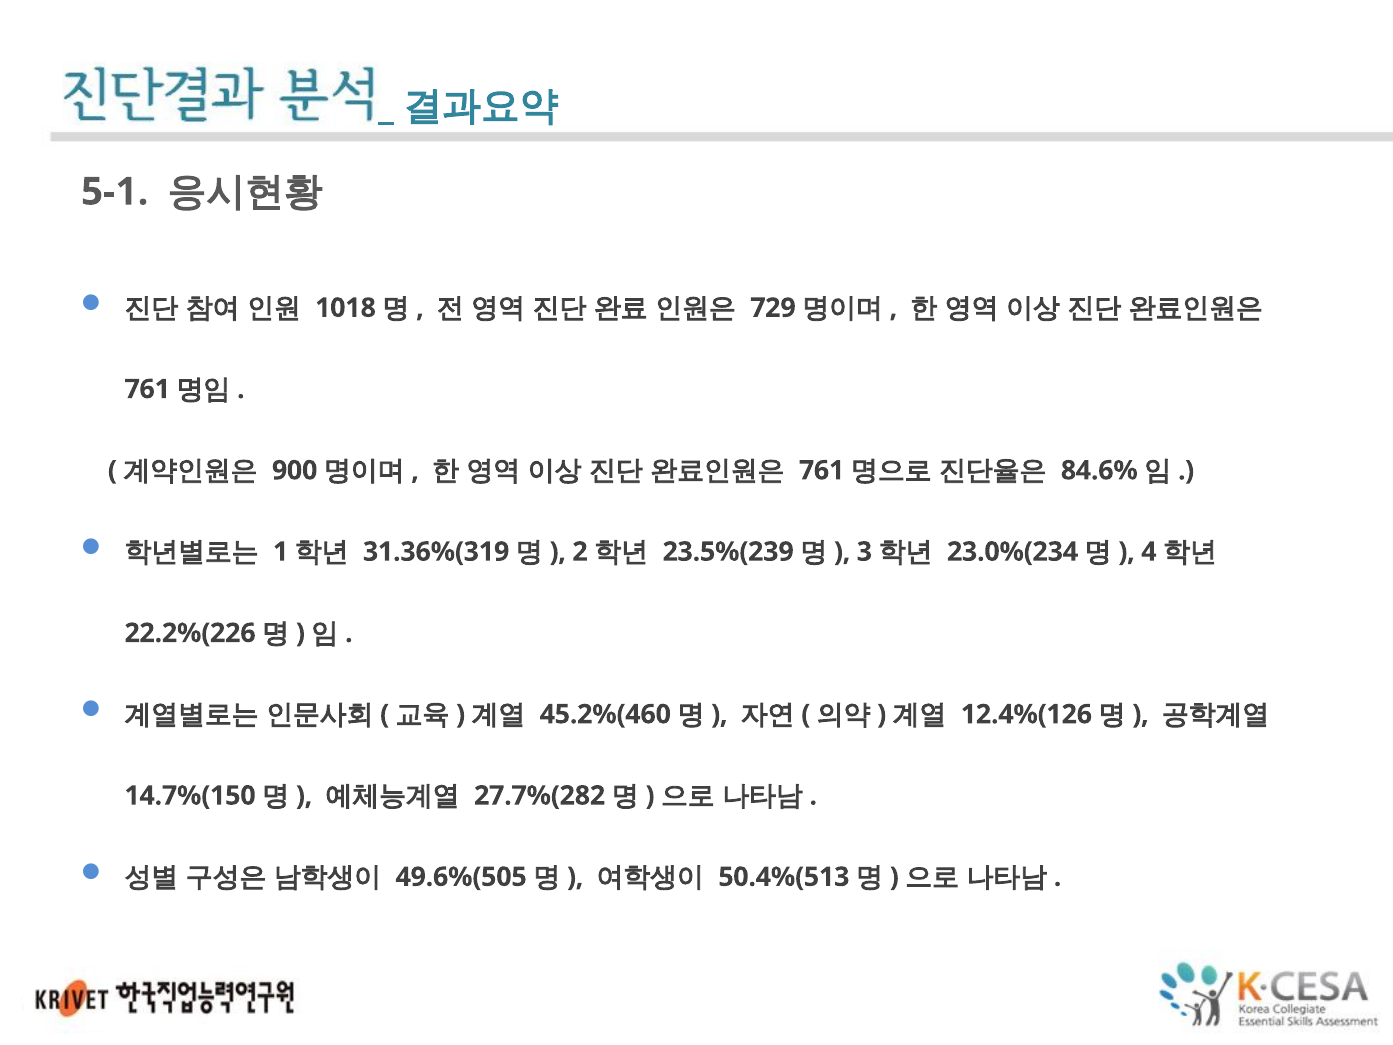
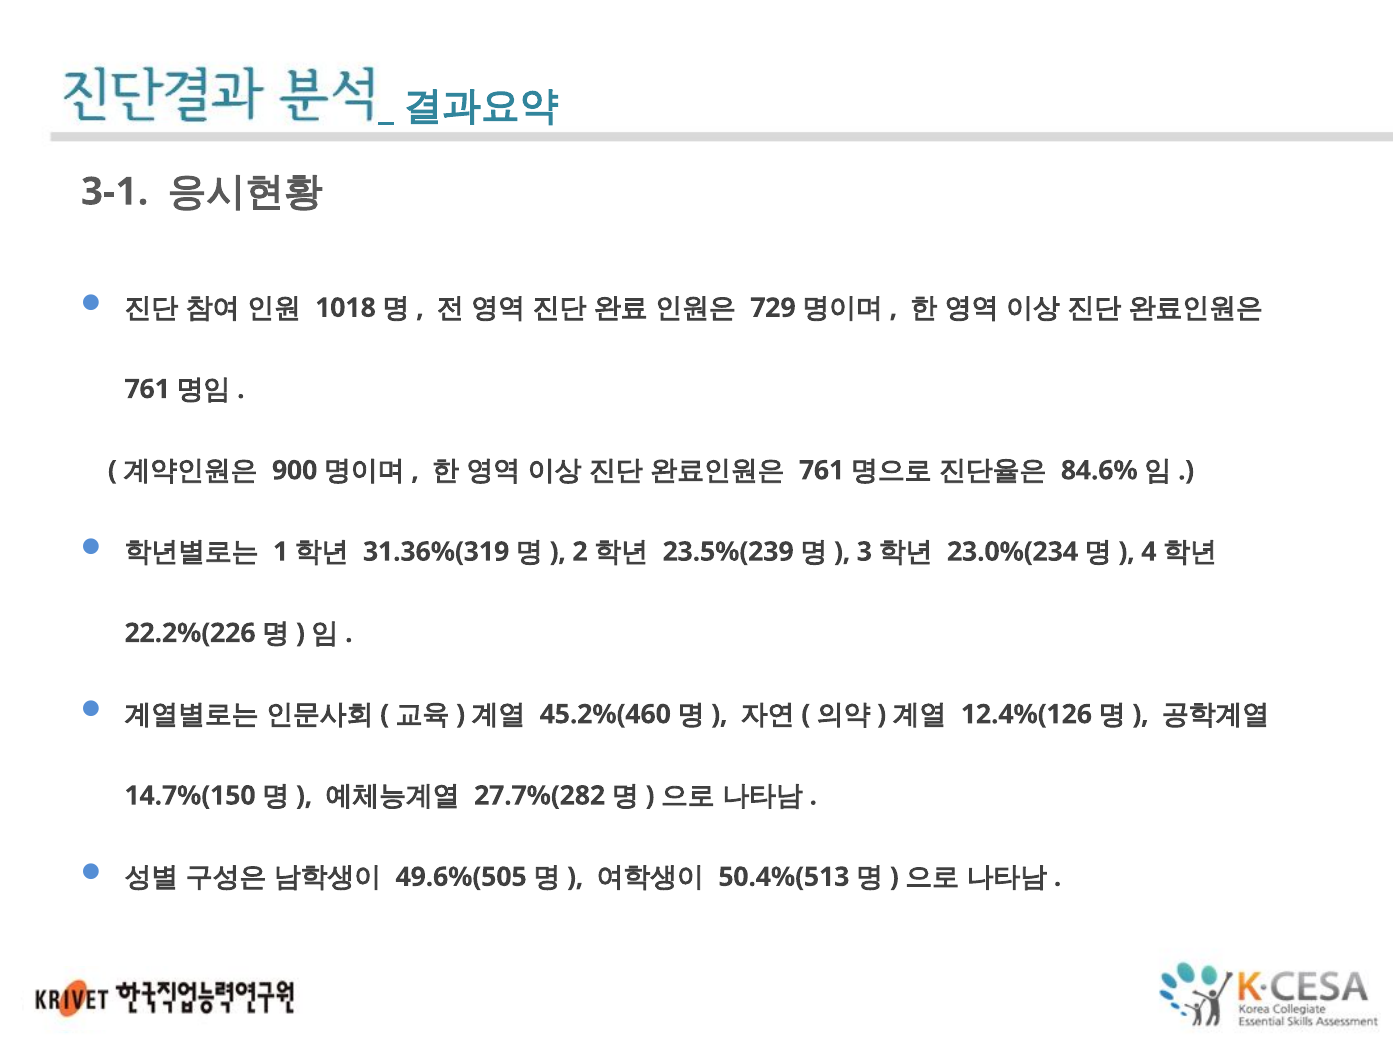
5-1: 5-1 -> 3-1
